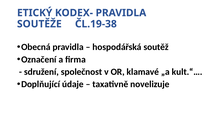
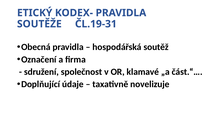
ČL.19-38: ČL.19-38 -> ČL.19-31
kult.“…: kult.“… -> část.“…
